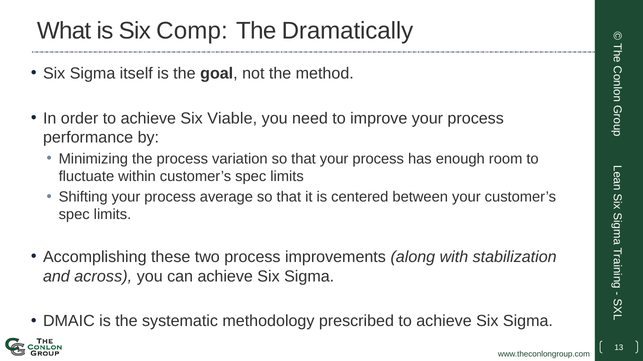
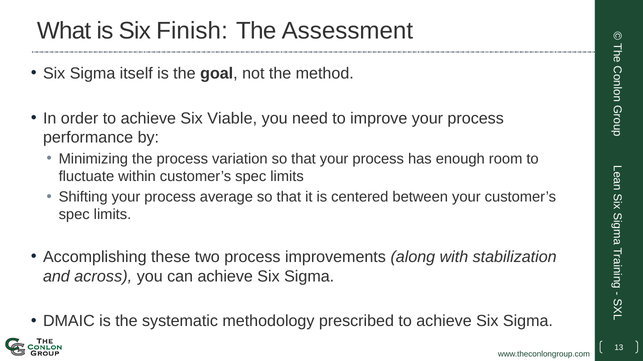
Comp: Comp -> Finish
Dramatically: Dramatically -> Assessment
